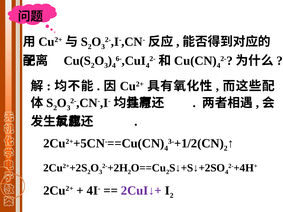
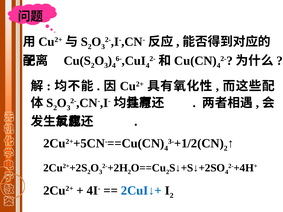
2CuI↓+ colour: purple -> blue
